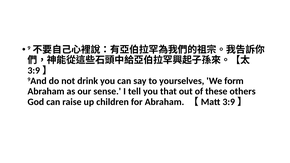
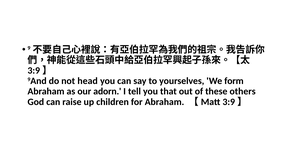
drink: drink -> head
sense: sense -> adorn
